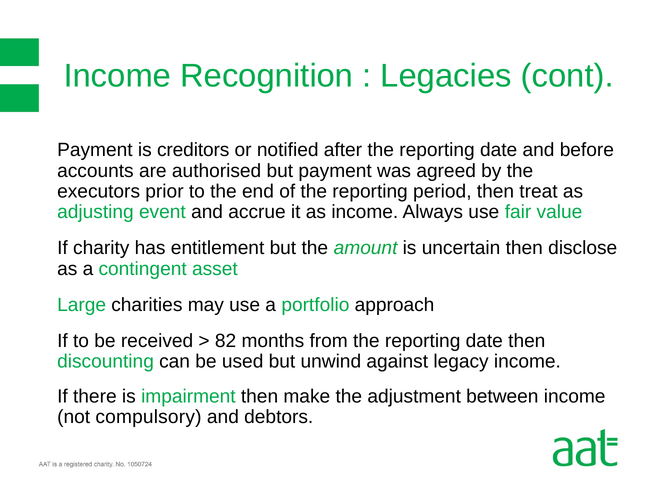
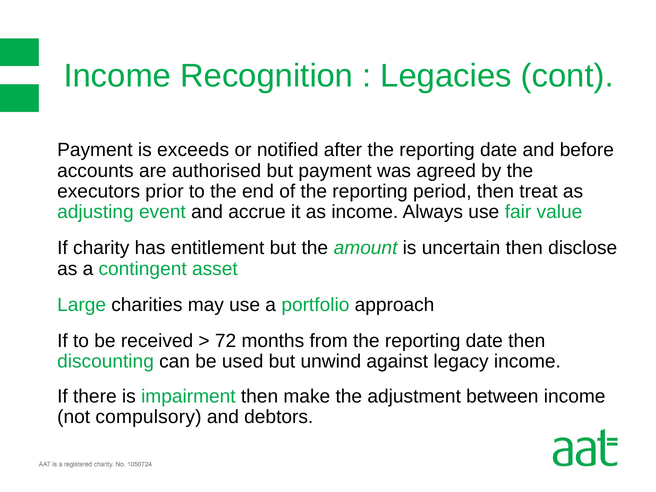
creditors: creditors -> exceeds
82: 82 -> 72
